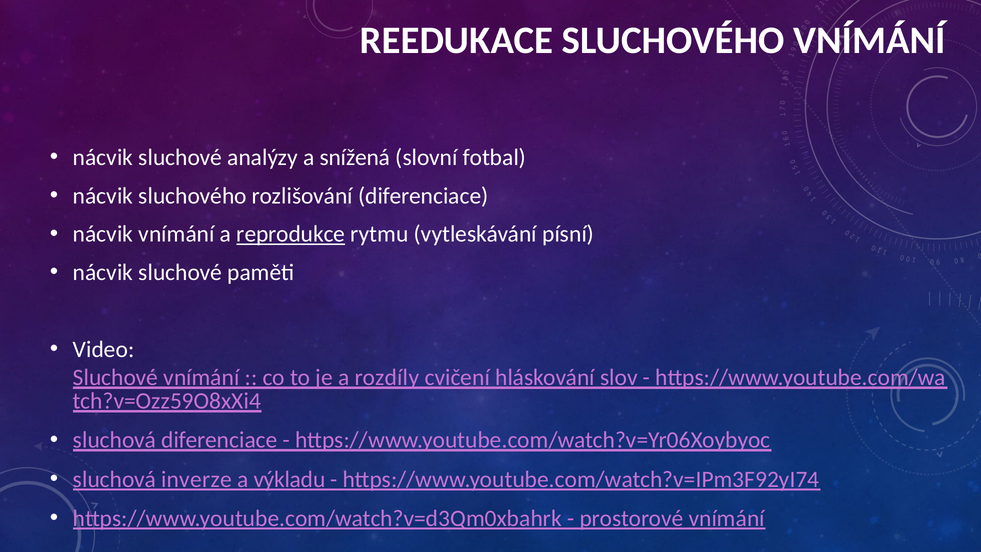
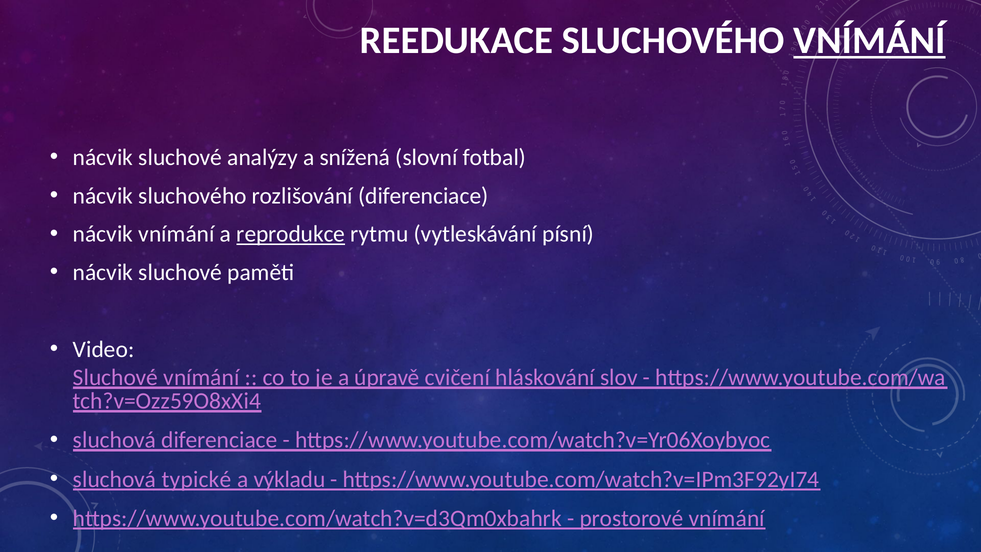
VNÍMÁNÍ at (869, 40) underline: none -> present
rozdíly: rozdíly -> úpravě
inverze: inverze -> typické
